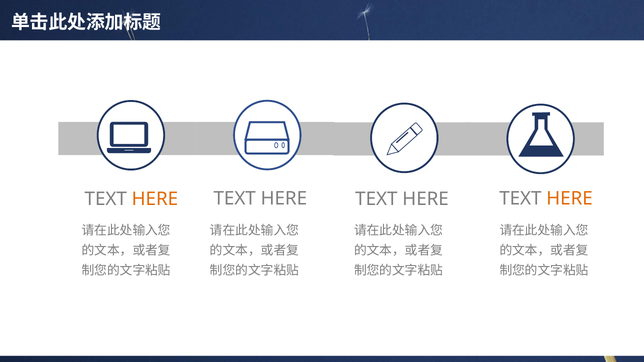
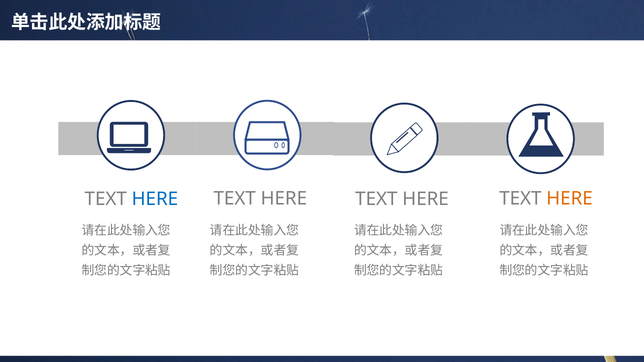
HERE at (155, 199) colour: orange -> blue
